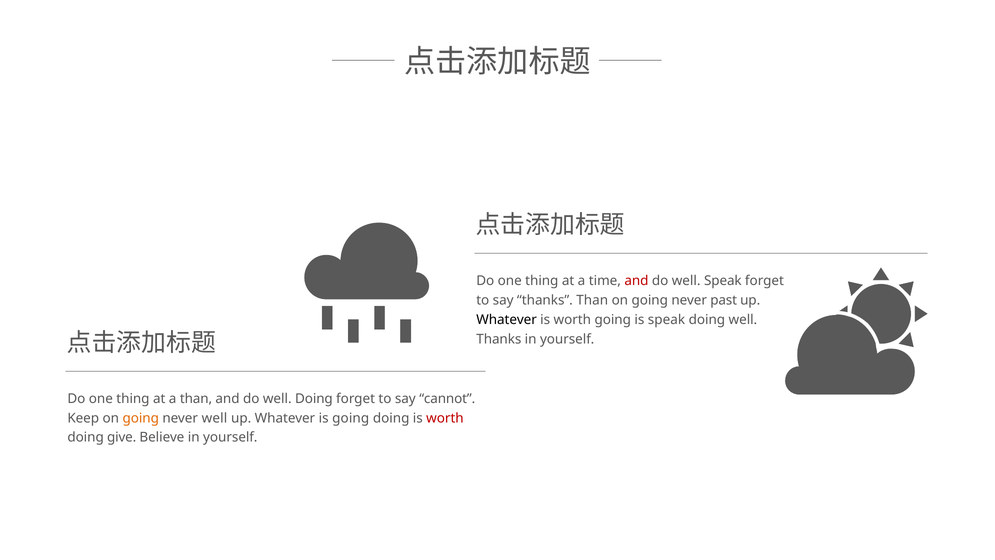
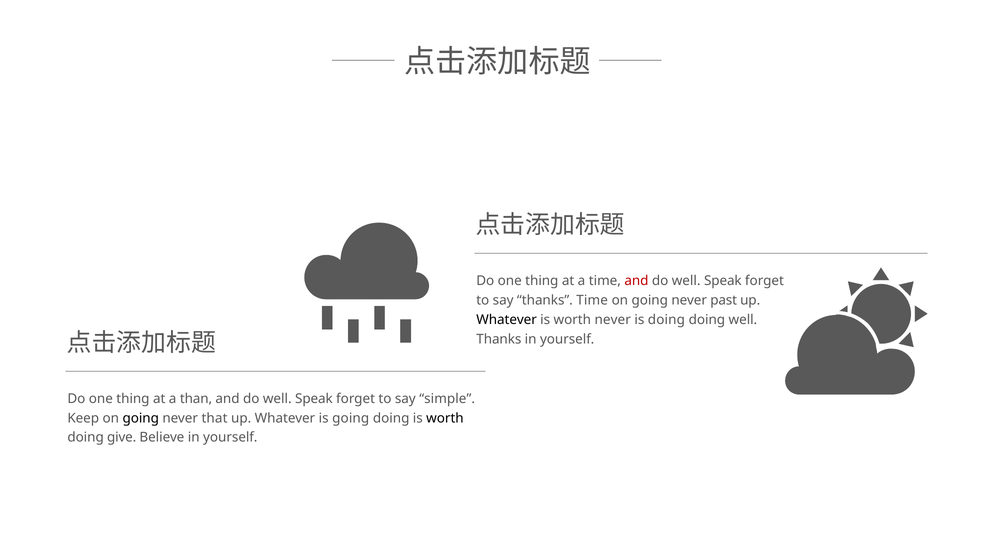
thanks Than: Than -> Time
worth going: going -> never
is speak: speak -> doing
Doing at (314, 398): Doing -> Speak
cannot: cannot -> simple
going at (141, 418) colour: orange -> black
never well: well -> that
worth at (445, 418) colour: red -> black
